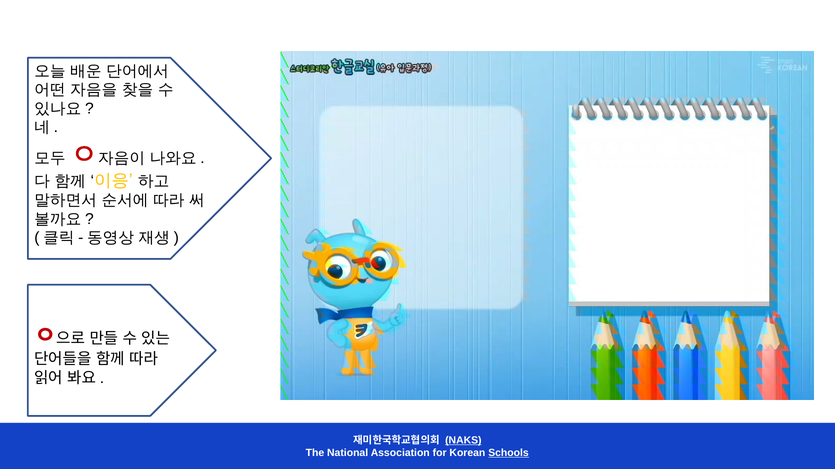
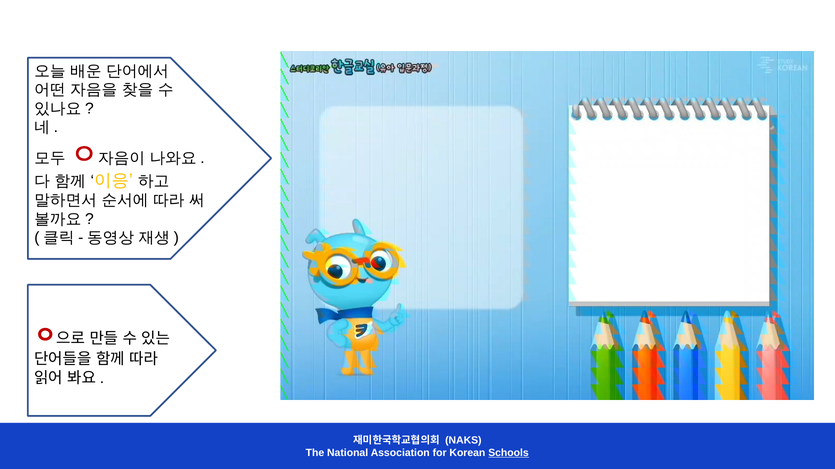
NAKS underline: present -> none
